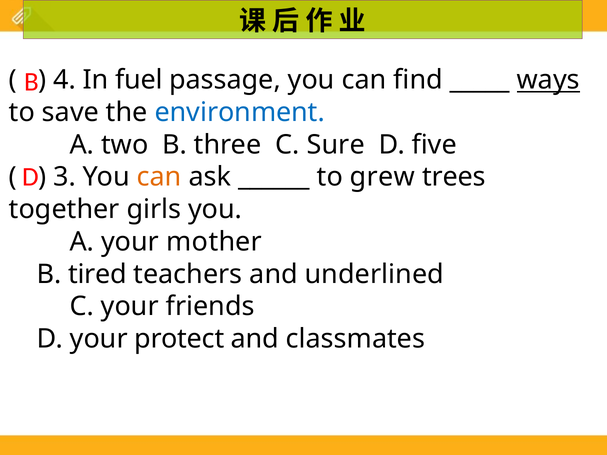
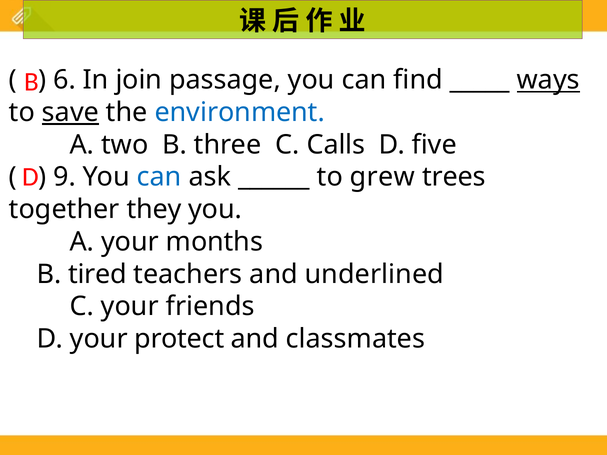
4: 4 -> 6
fuel: fuel -> join
save underline: none -> present
Sure: Sure -> Calls
3: 3 -> 9
can at (159, 177) colour: orange -> blue
girls: girls -> they
mother: mother -> months
